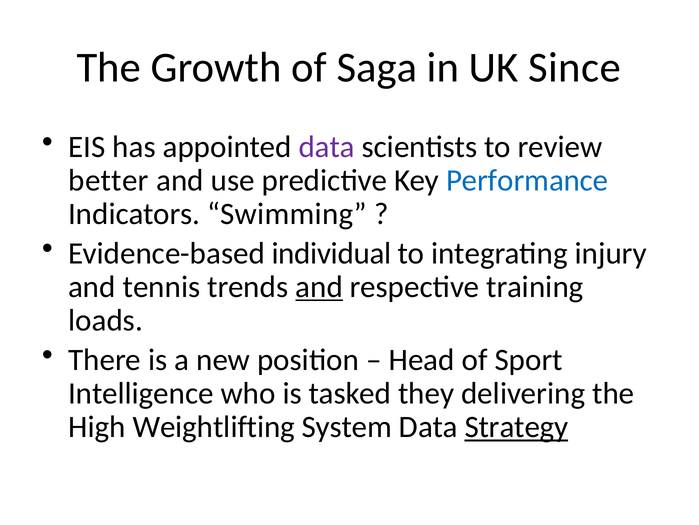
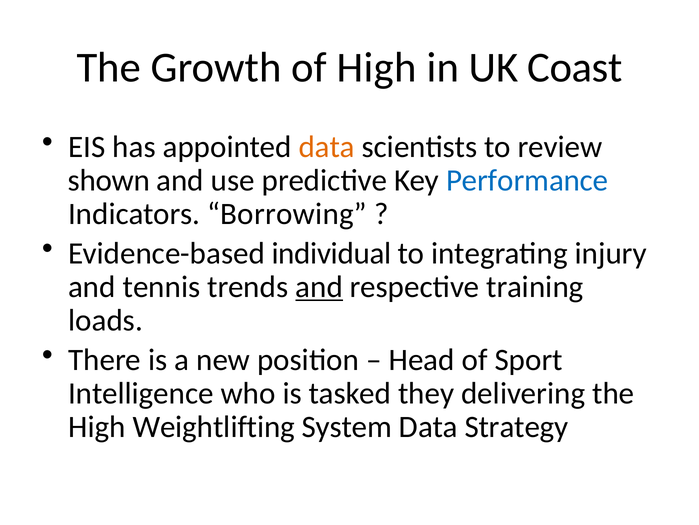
of Saga: Saga -> High
Since: Since -> Coast
data at (327, 147) colour: purple -> orange
better: better -> shown
Swimming: Swimming -> Borrowing
Strategy underline: present -> none
